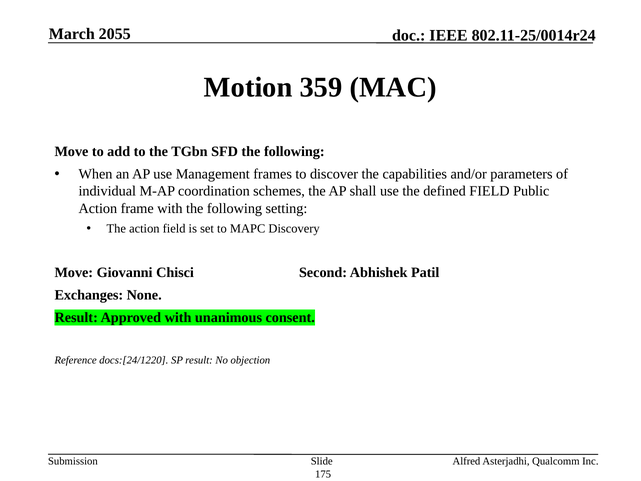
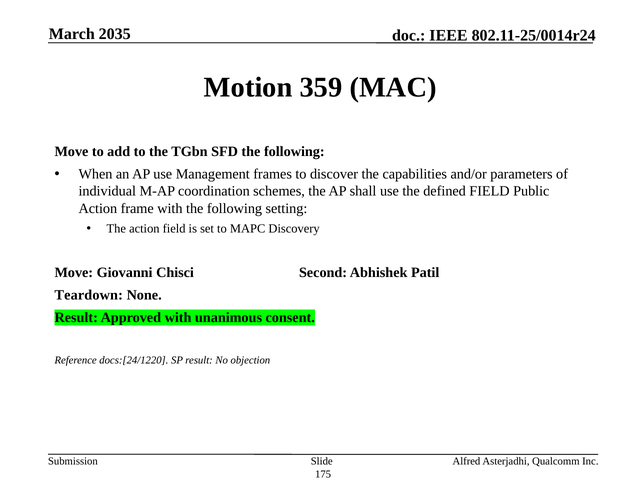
2055: 2055 -> 2035
Exchanges: Exchanges -> Teardown
